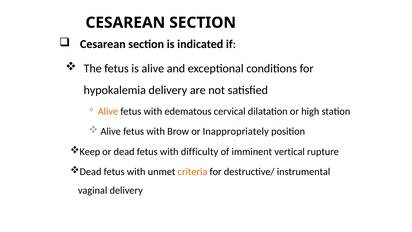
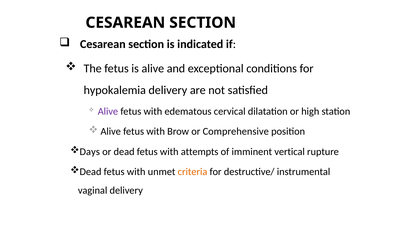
Alive at (108, 111) colour: orange -> purple
Inappropriately: Inappropriately -> Comprehensive
Keep: Keep -> Days
difficulty: difficulty -> attempts
